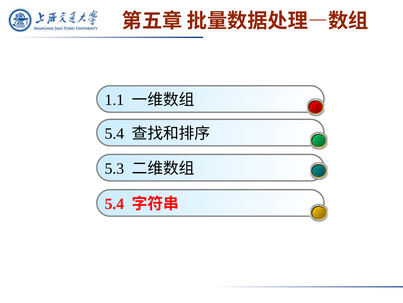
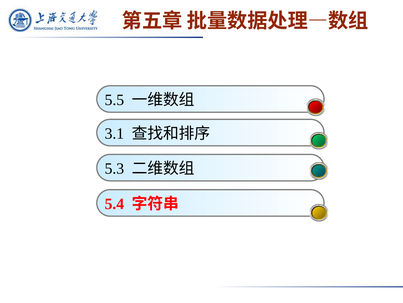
1.1: 1.1 -> 5.5
5.4 at (114, 133): 5.4 -> 3.1
